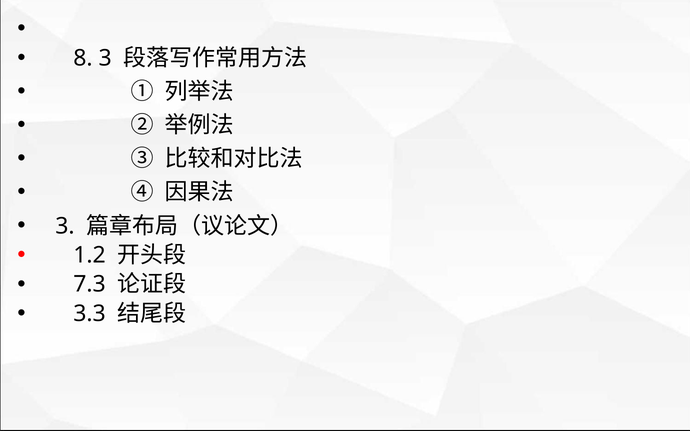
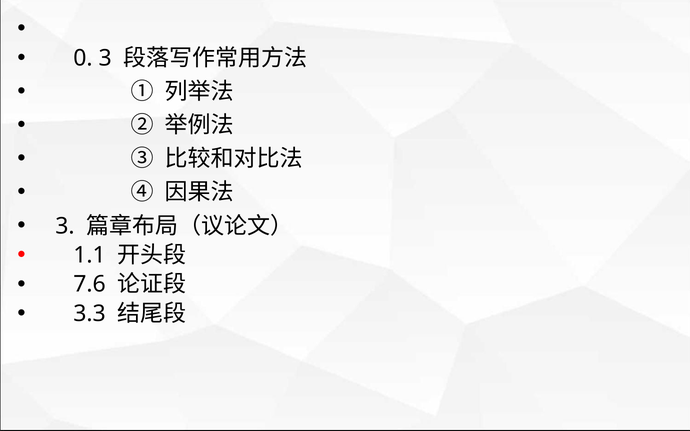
8: 8 -> 0
1.2: 1.2 -> 1.1
7.3: 7.3 -> 7.6
